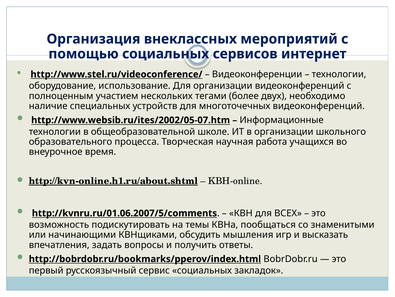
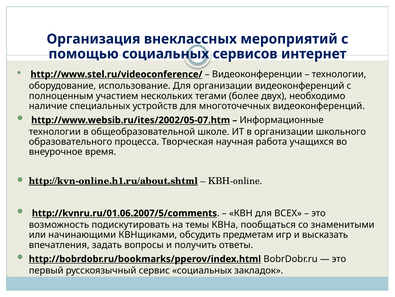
мышления: мышления -> предметам
